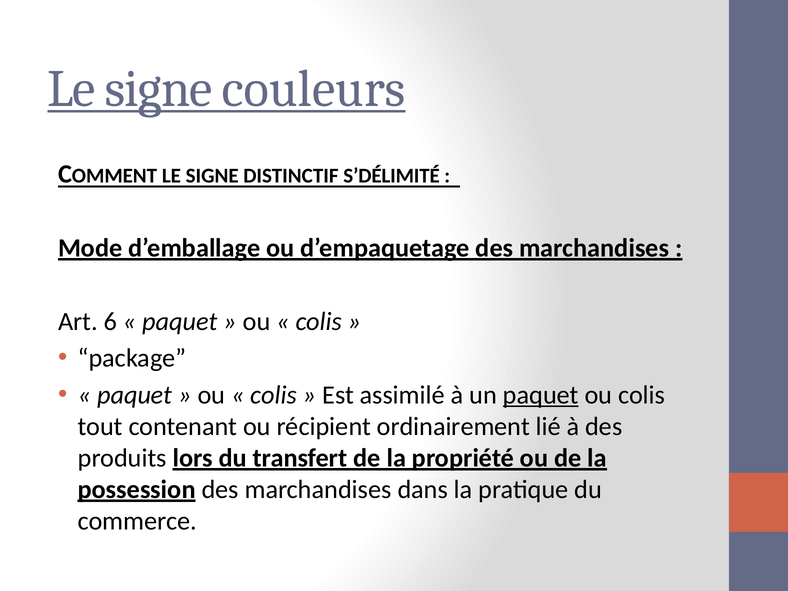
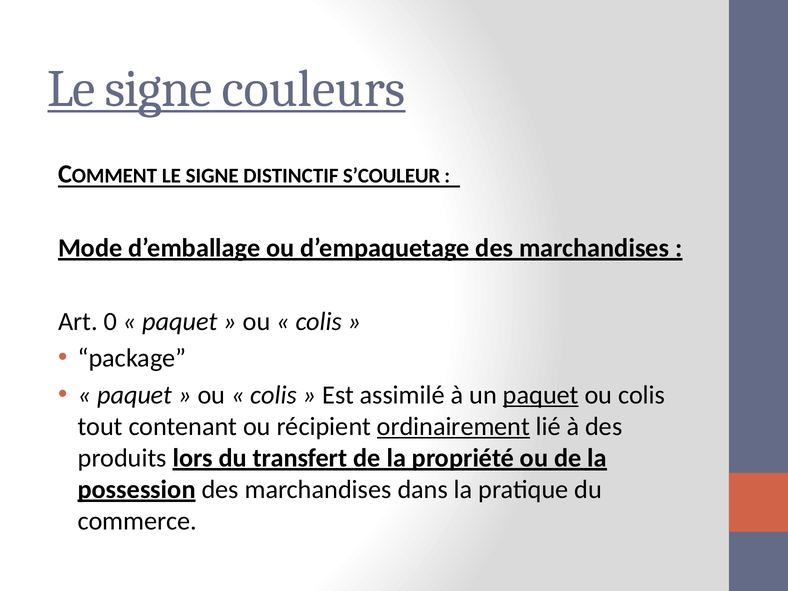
S’DÉLIMITÉ: S’DÉLIMITÉ -> S’COULEUR
6: 6 -> 0
ordinairement underline: none -> present
